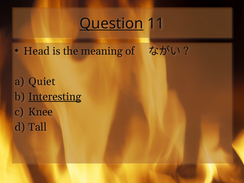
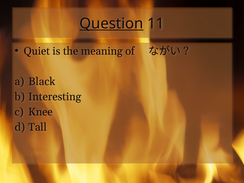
Head: Head -> Quiet
Quiet: Quiet -> Black
Interesting underline: present -> none
